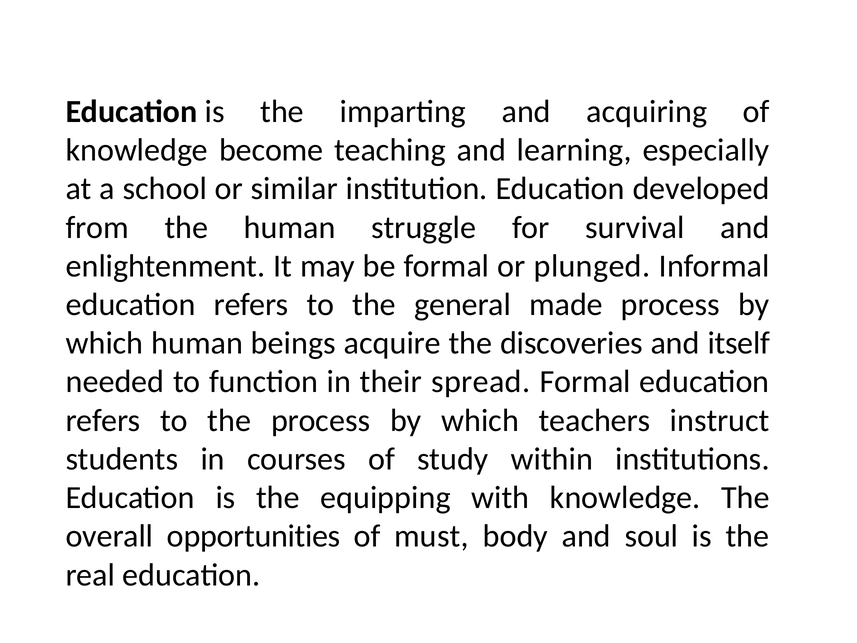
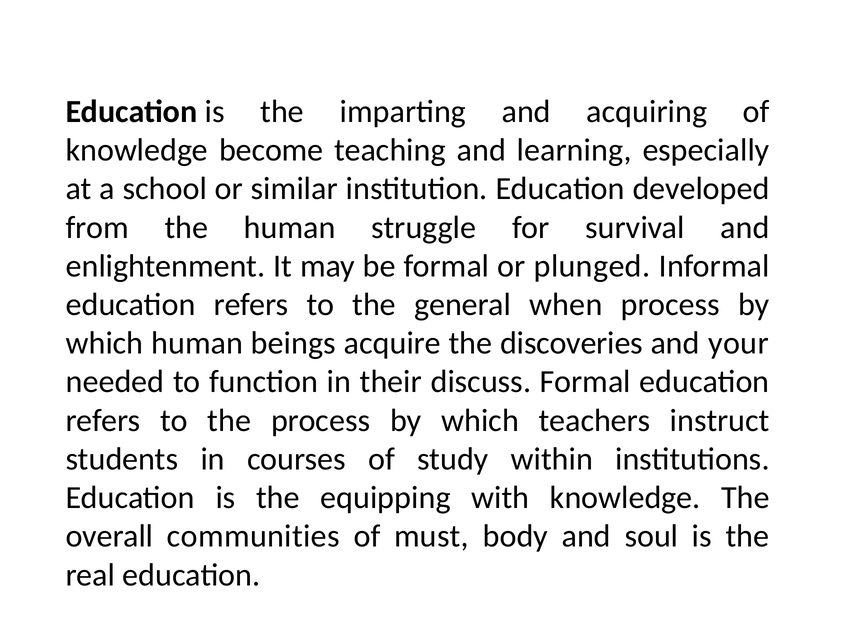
made: made -> when
itself: itself -> your
spread: spread -> discuss
opportunities: opportunities -> communities
